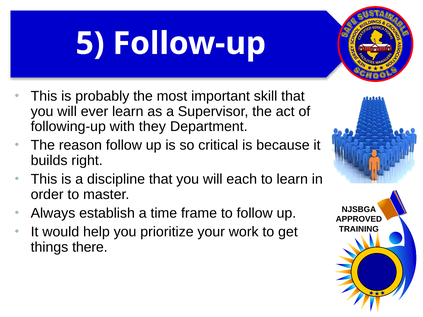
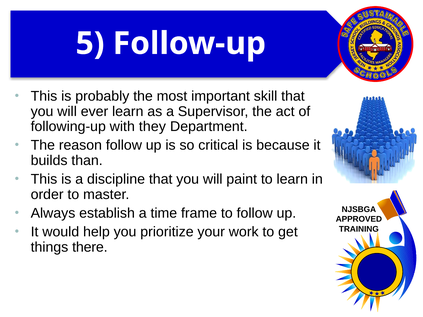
right: right -> than
each: each -> paint
